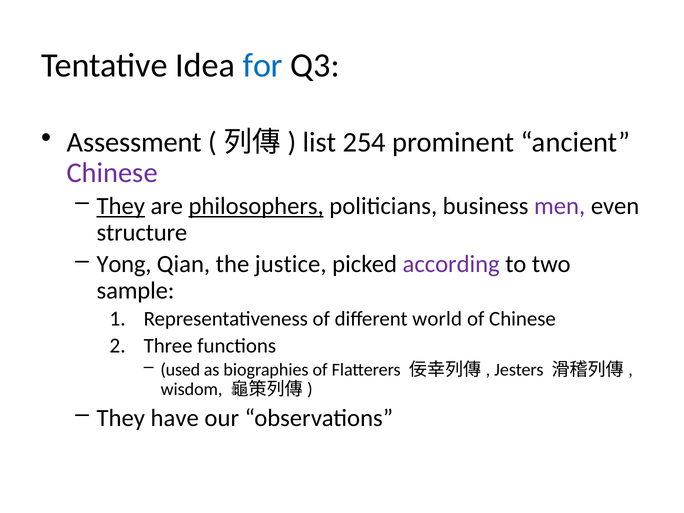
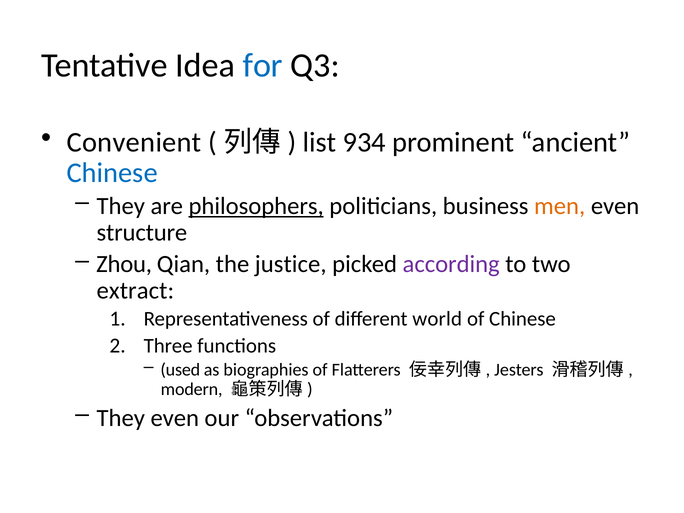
Assessment: Assessment -> Convenient
254: 254 -> 934
Chinese at (112, 173) colour: purple -> blue
They at (121, 206) underline: present -> none
men colour: purple -> orange
Yong: Yong -> Zhou
sample: sample -> extract
wisdom: wisdom -> modern
They have: have -> even
